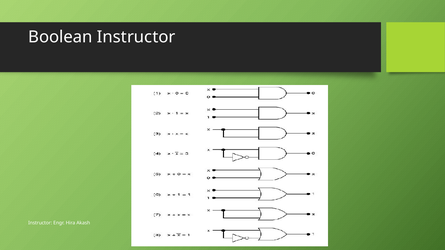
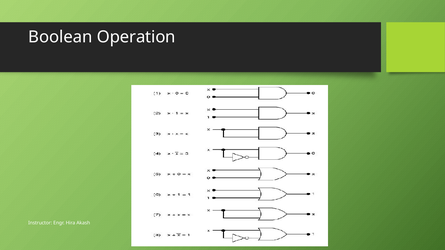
Boolean Instructor: Instructor -> Operation
